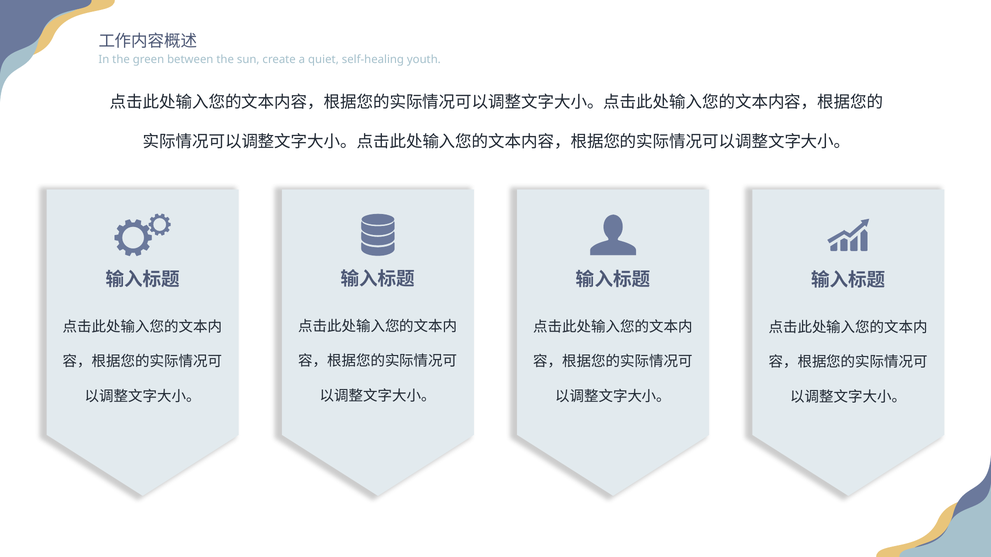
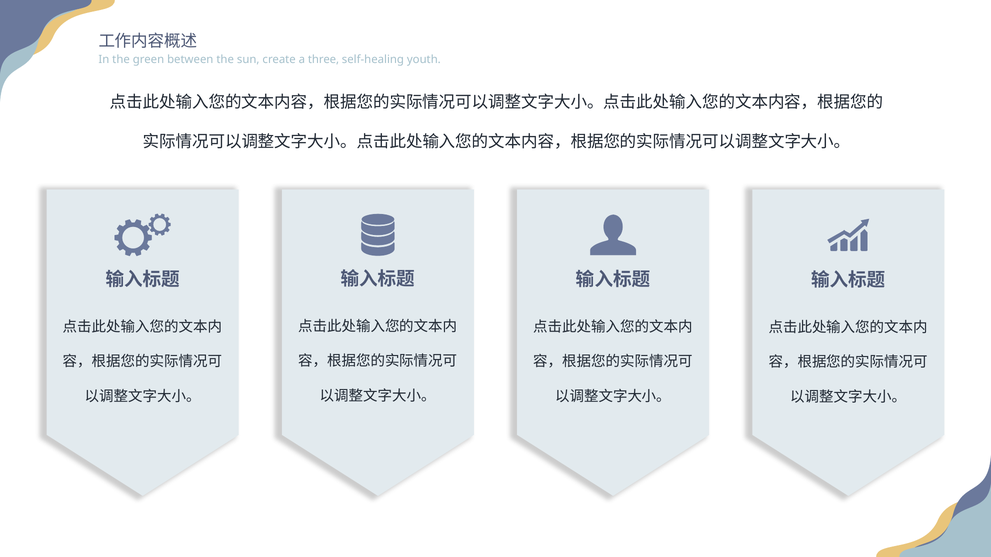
quiet: quiet -> three
